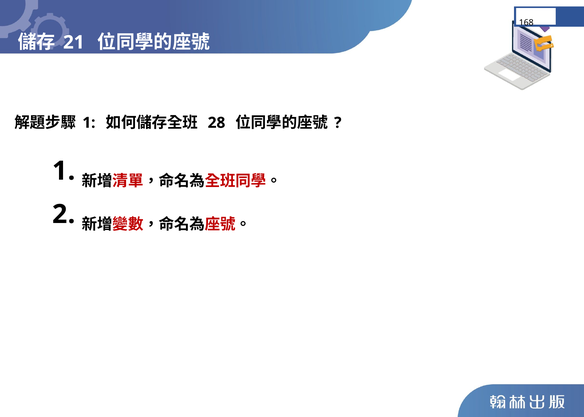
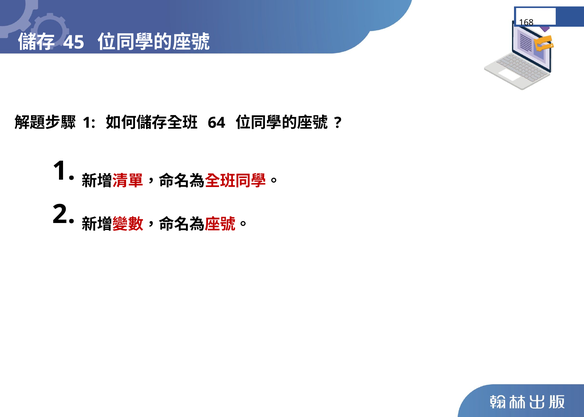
21: 21 -> 45
28: 28 -> 64
